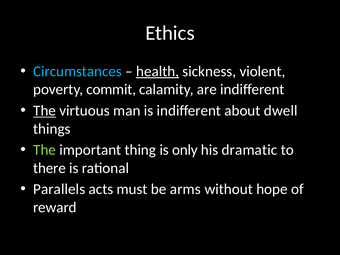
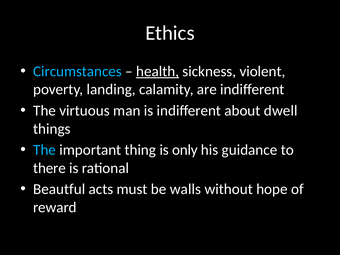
commit: commit -> landing
The at (45, 111) underline: present -> none
The at (45, 150) colour: light green -> light blue
dramatic: dramatic -> guidance
Parallels: Parallels -> Beautful
arms: arms -> walls
